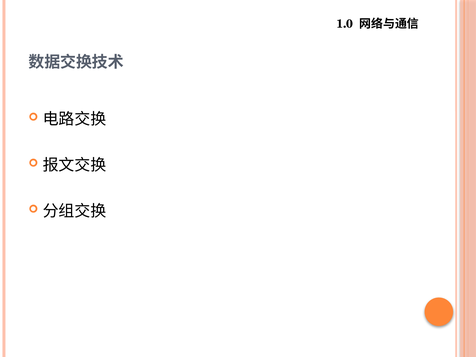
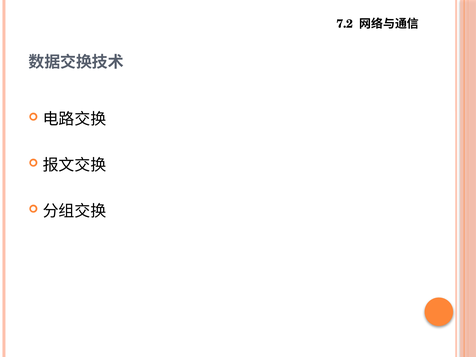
1.0: 1.0 -> 7.2
